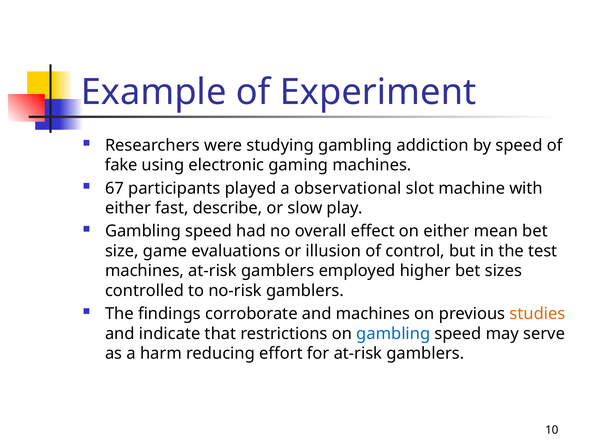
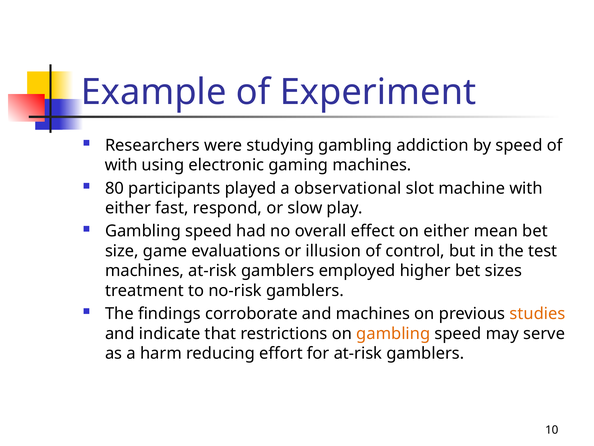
fake at (121, 165): fake -> with
67: 67 -> 80
describe: describe -> respond
controlled: controlled -> treatment
gambling at (393, 333) colour: blue -> orange
